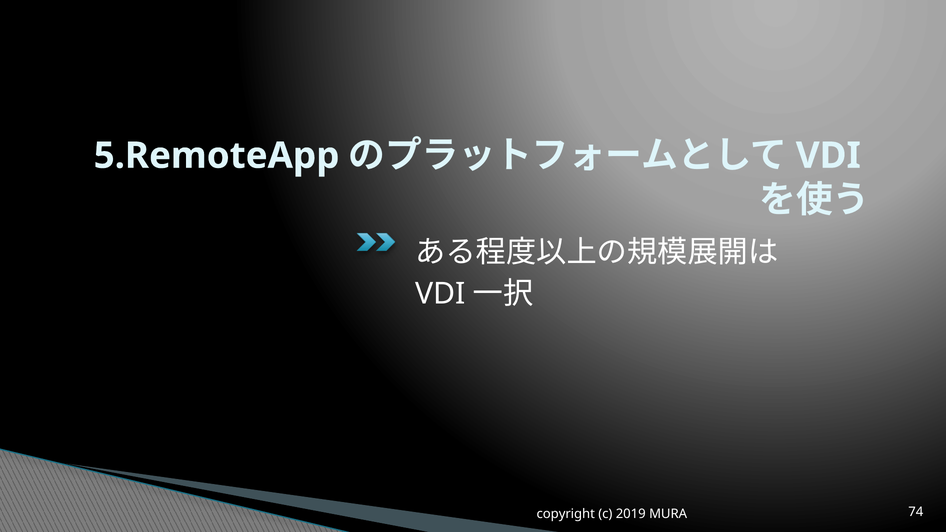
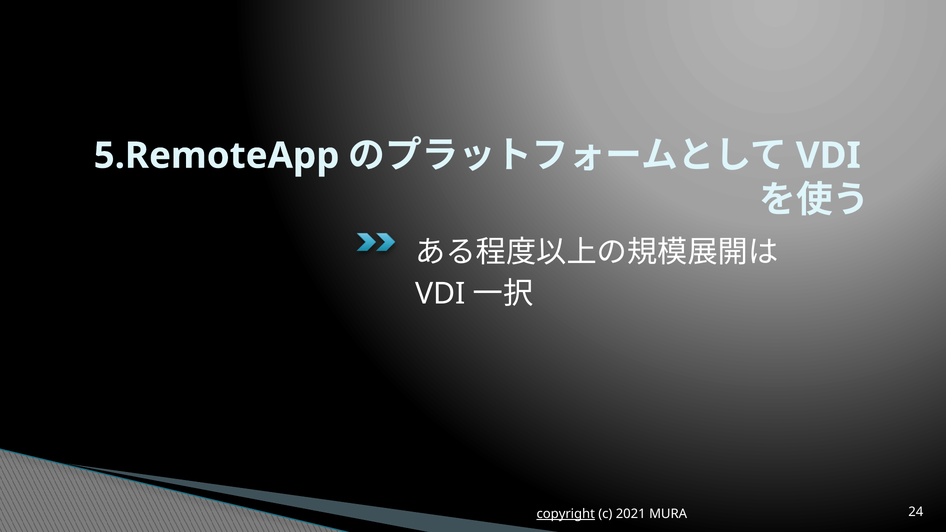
copyright underline: none -> present
2019: 2019 -> 2021
74: 74 -> 24
